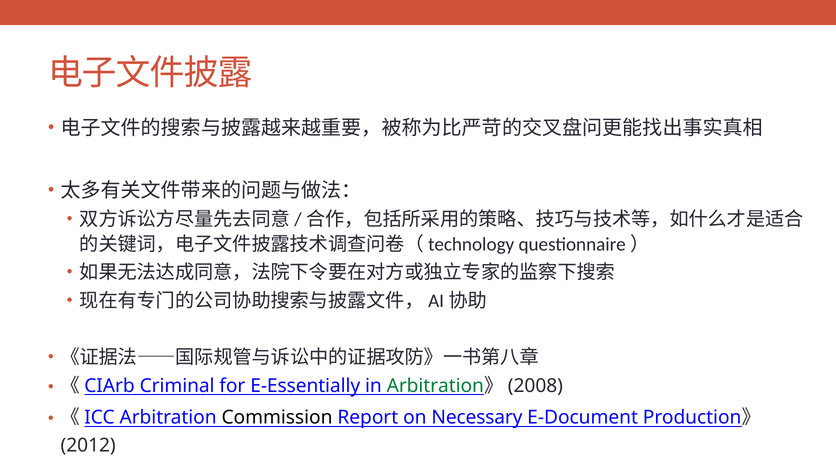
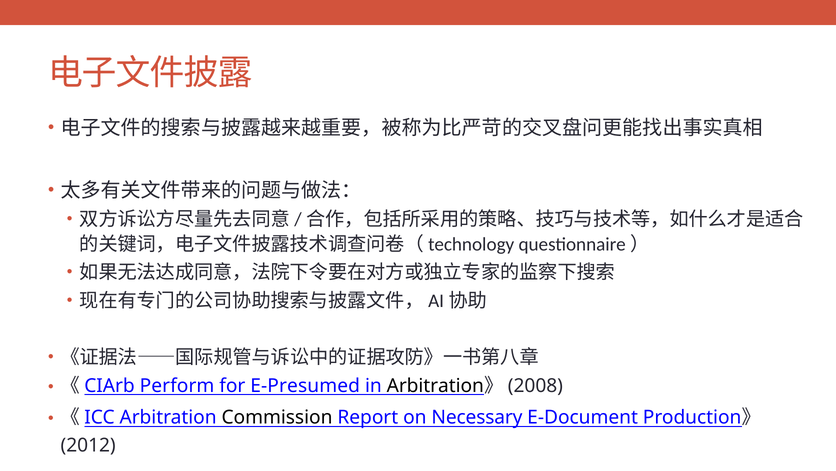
Criminal: Criminal -> Perform
E-Essentially: E-Essentially -> E-Presumed
Arbitration at (435, 385) colour: green -> black
